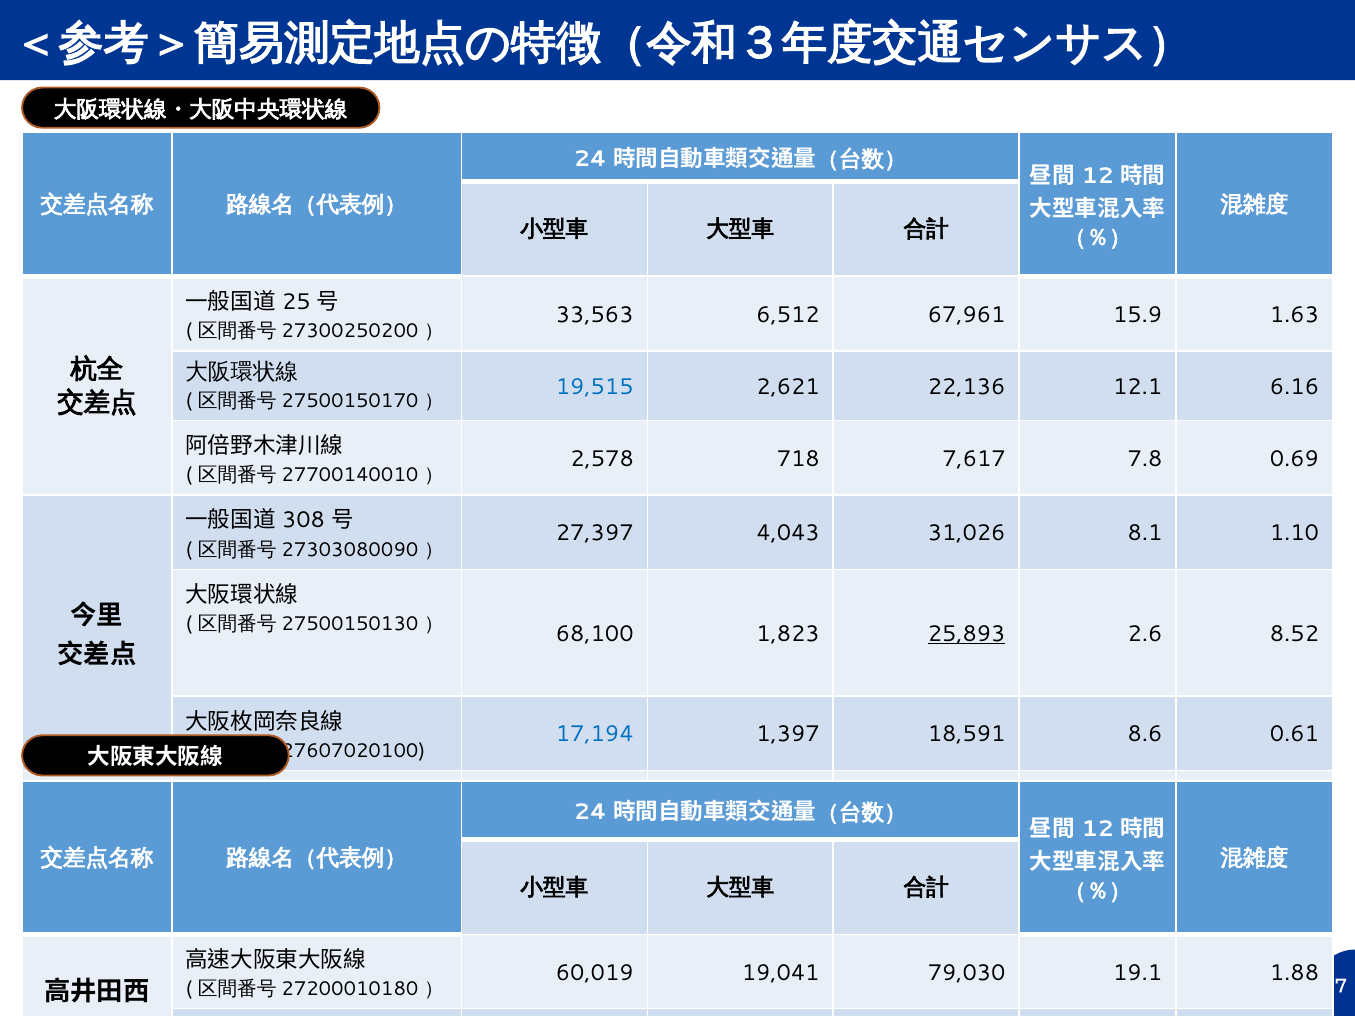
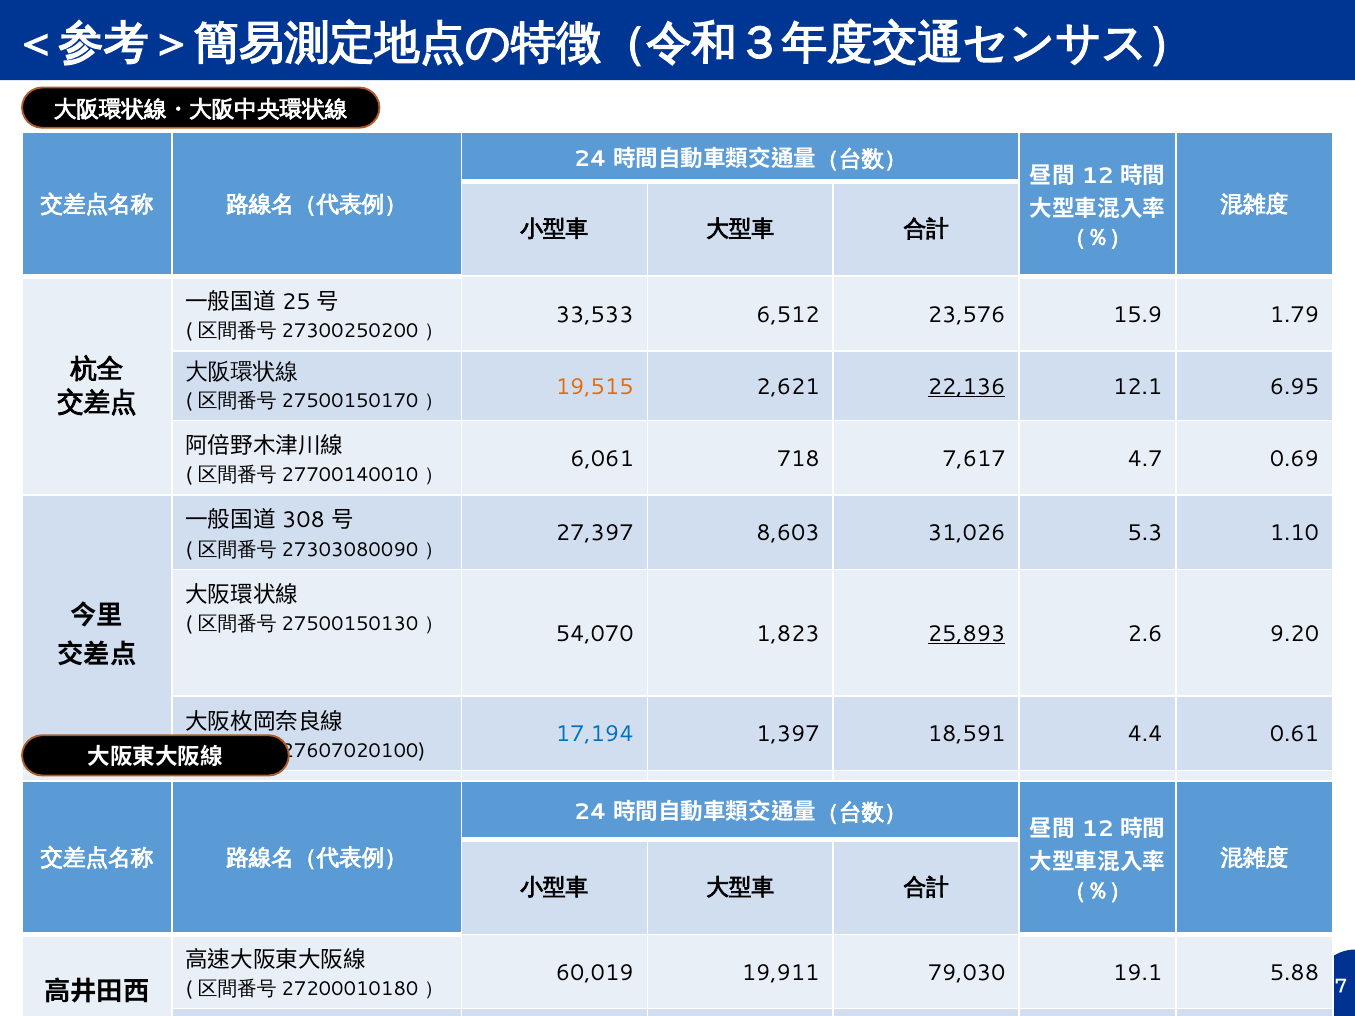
33,563: 33,563 -> 33,533
67,961: 67,961 -> 23,576
1.63: 1.63 -> 1.79
19,515 colour: blue -> orange
22,136 underline: none -> present
6.16: 6.16 -> 6.95
2,578: 2,578 -> 6,061
7.8: 7.8 -> 4.7
4,043: 4,043 -> 8,603
8.1: 8.1 -> 5.3
68,100: 68,100 -> 54,070
8.52: 8.52 -> 9.20
8.6: 8.6 -> 4.4
19,041: 19,041 -> 19,911
1.88: 1.88 -> 5.88
